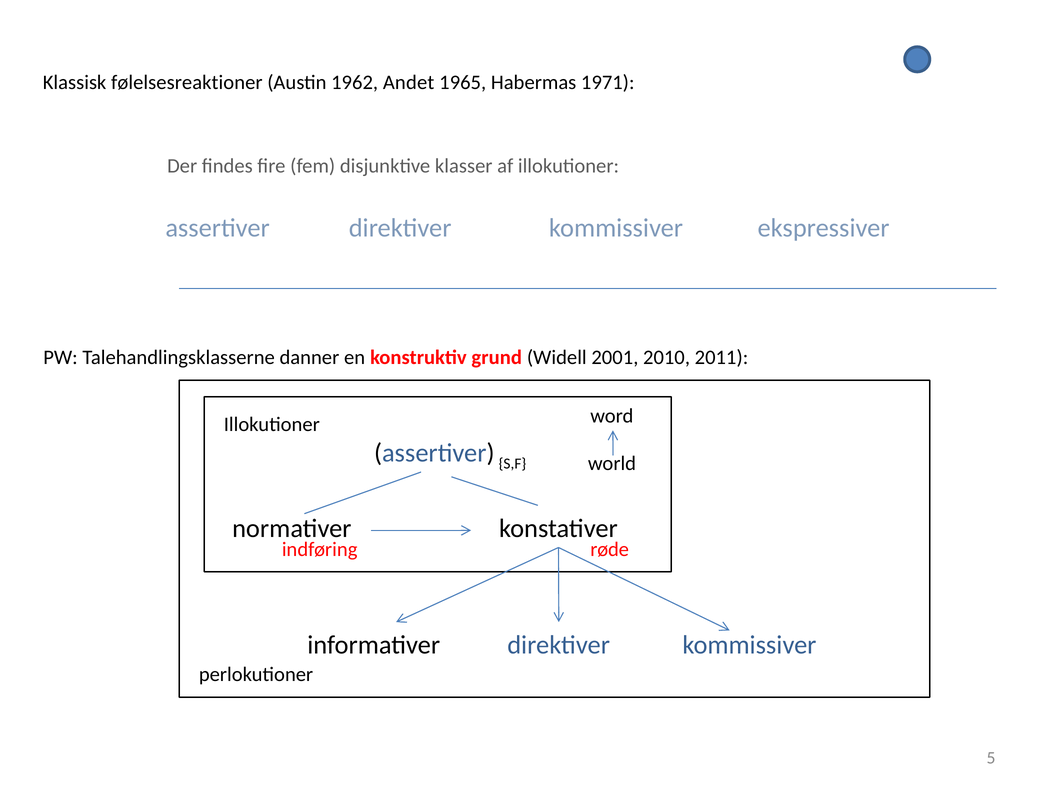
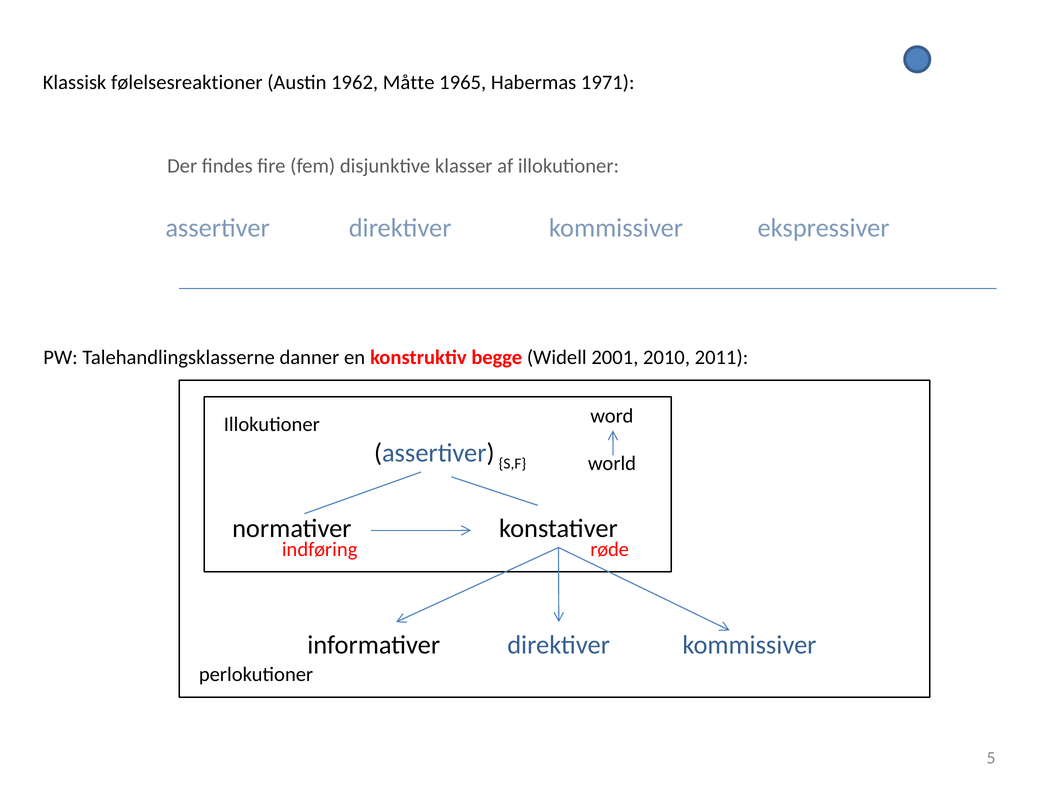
Andet: Andet -> Måtte
grund: grund -> begge
